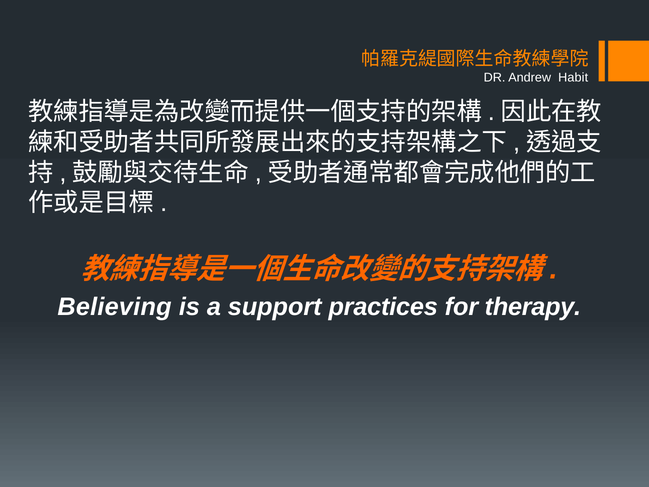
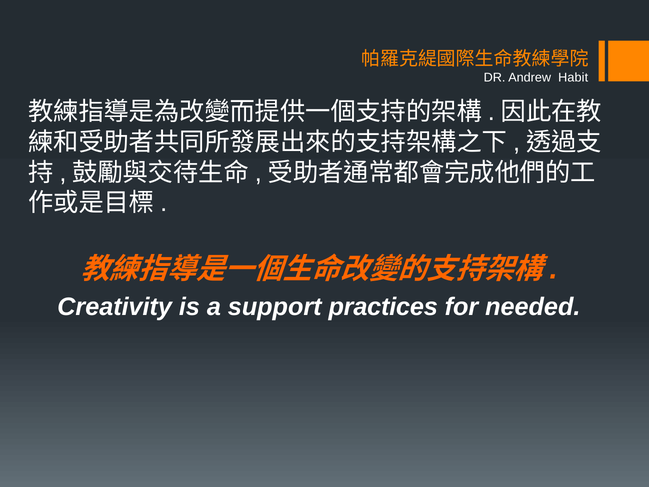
Believing: Believing -> Creativity
therapy: therapy -> needed
